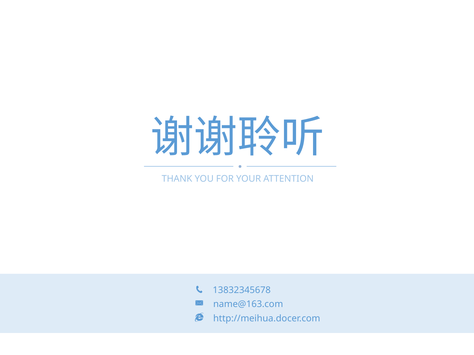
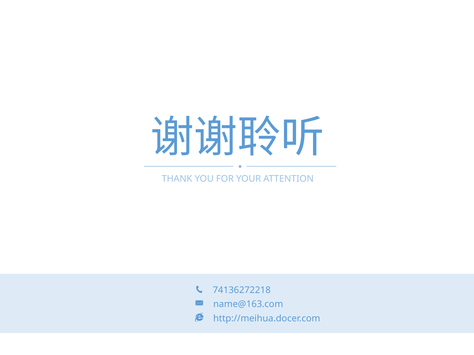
13832345678: 13832345678 -> 74136272218
